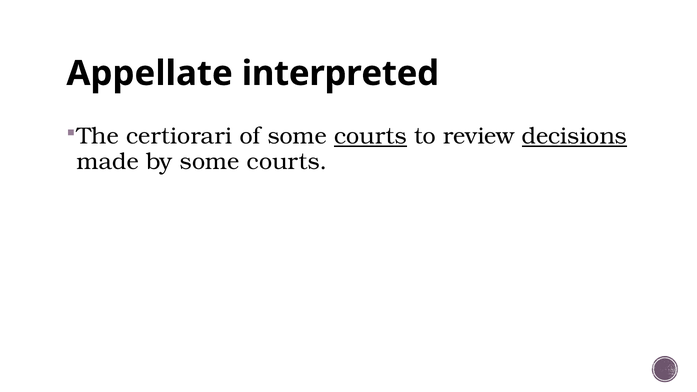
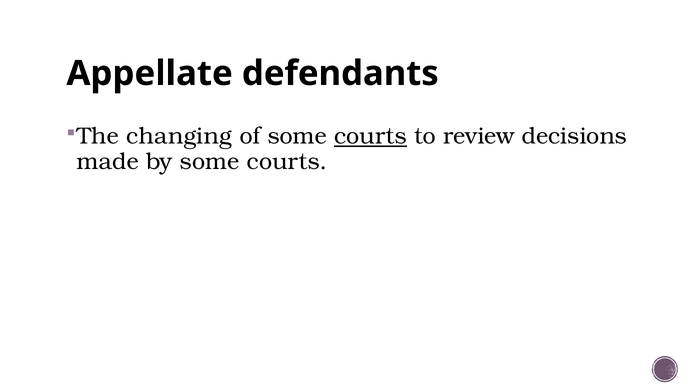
interpreted: interpreted -> defendants
certiorari: certiorari -> changing
decisions underline: present -> none
